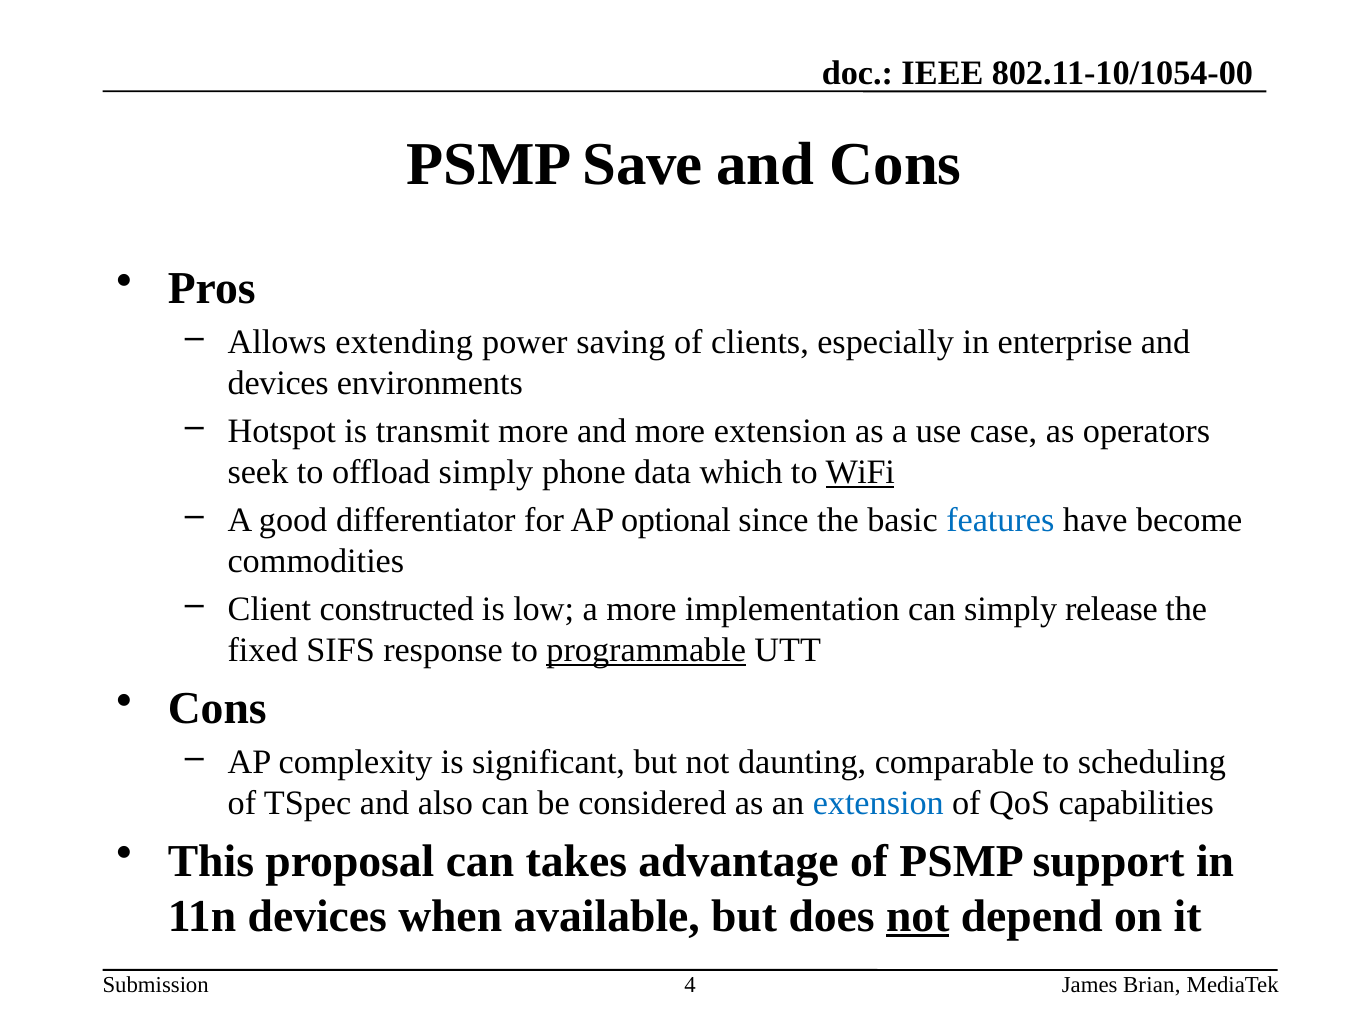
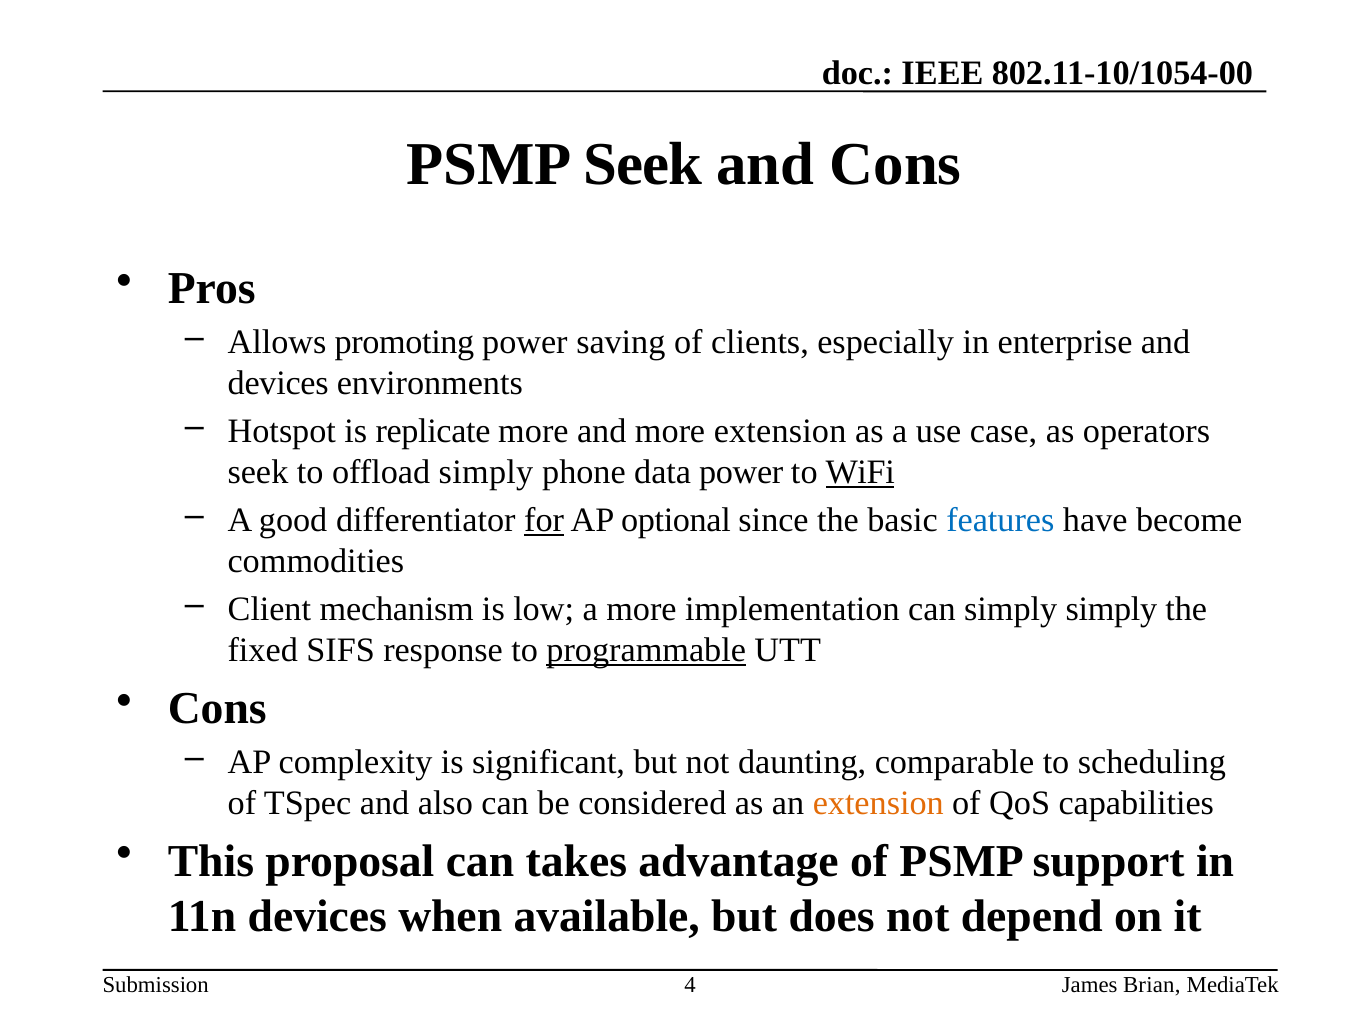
PSMP Save: Save -> Seek
extending: extending -> promoting
transmit: transmit -> replicate
data which: which -> power
for underline: none -> present
constructed: constructed -> mechanism
simply release: release -> simply
extension at (878, 803) colour: blue -> orange
not at (918, 916) underline: present -> none
